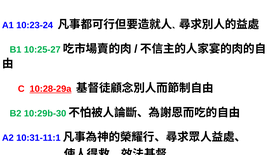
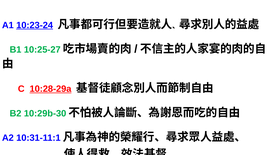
10:23-24 underline: none -> present
